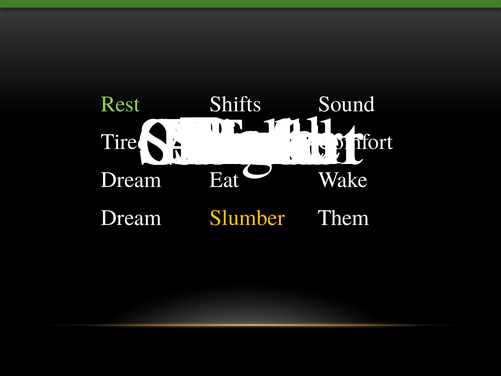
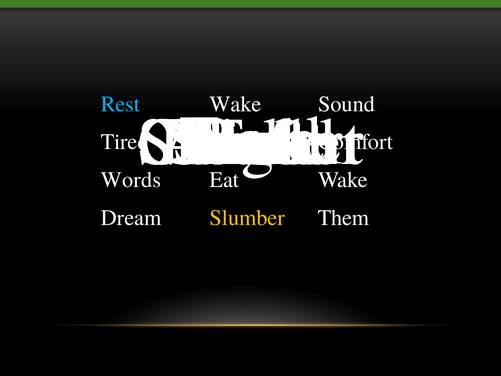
Rest at (120, 104) colour: light green -> light blue
Shifts at (235, 104): Shifts -> Wake
Dream at (131, 180): Dream -> Words
